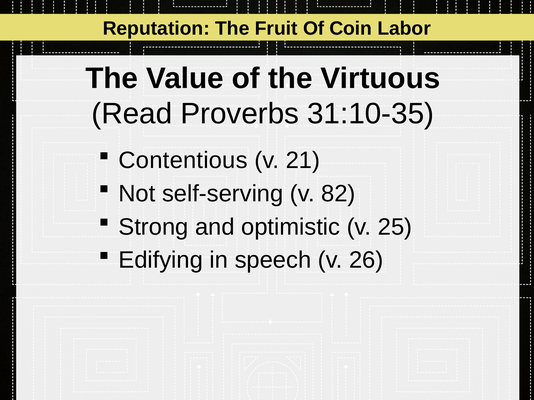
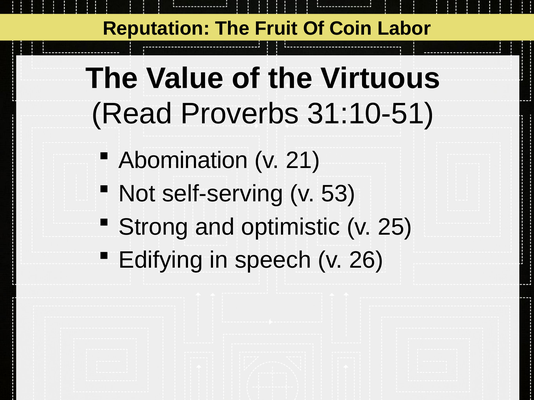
31:10-35: 31:10-35 -> 31:10-51
Contentious: Contentious -> Abomination
82: 82 -> 53
